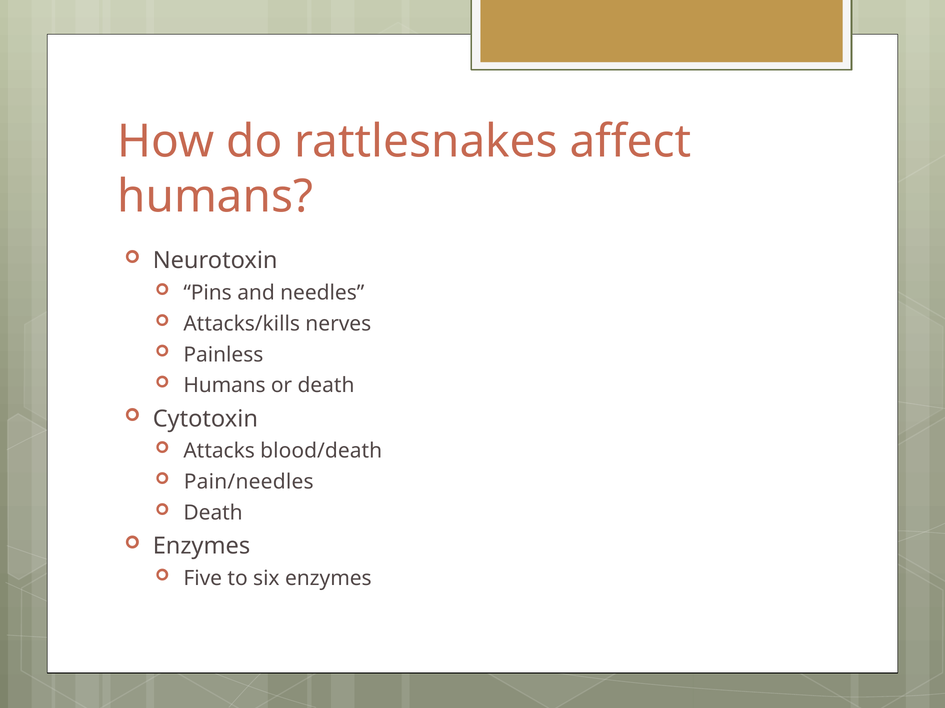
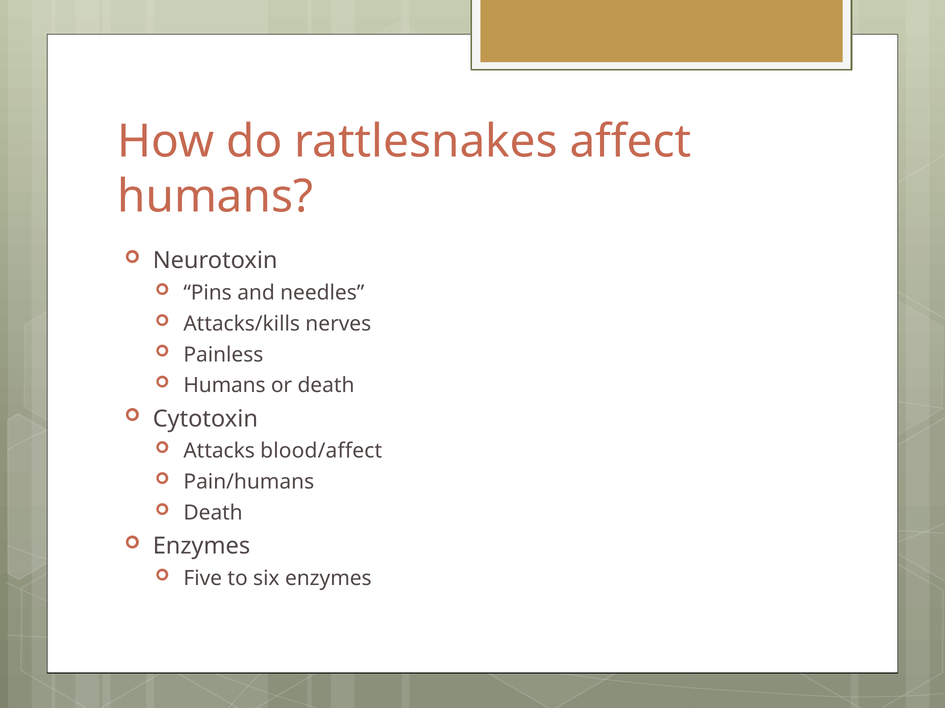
blood/death: blood/death -> blood/affect
Pain/needles: Pain/needles -> Pain/humans
